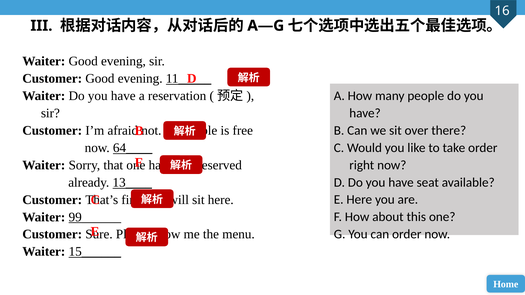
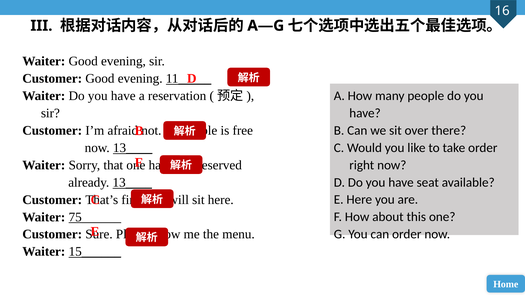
now 64____: 64____ -> 13____
99______: 99______ -> 75______
